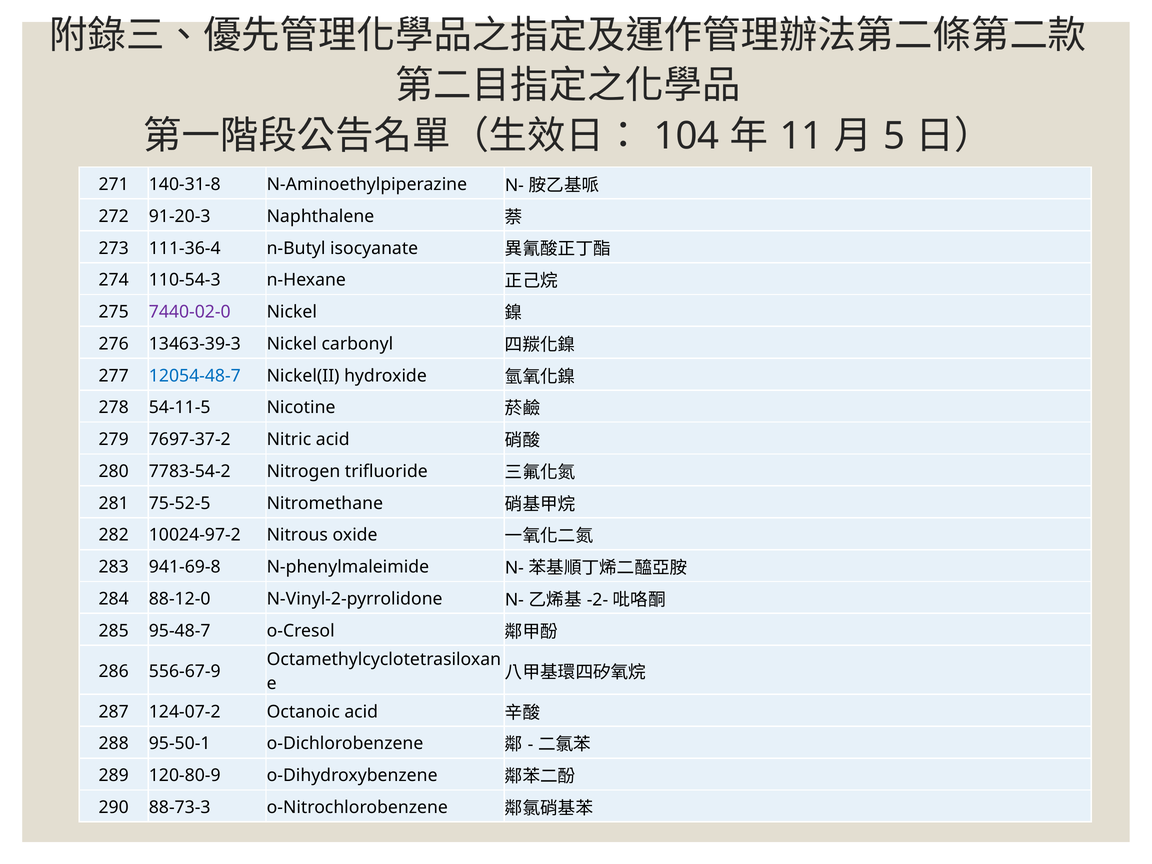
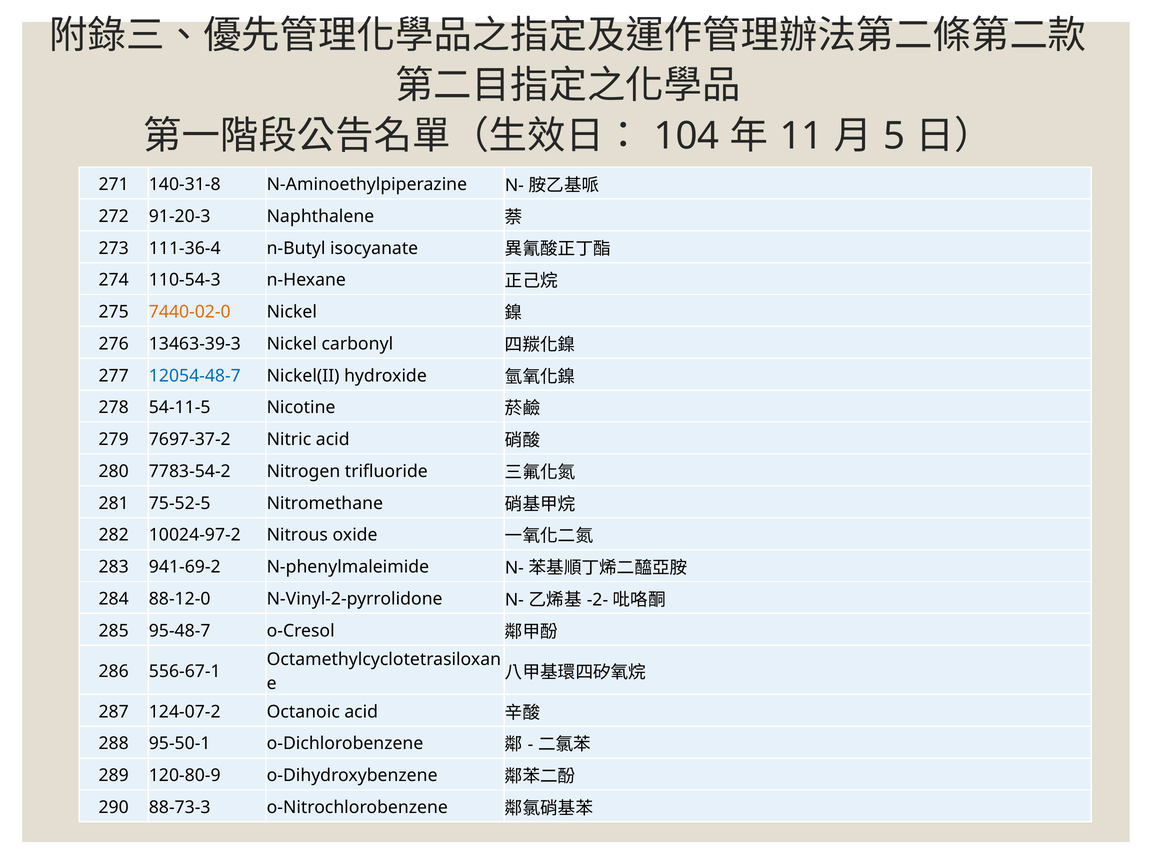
7440-02-0 colour: purple -> orange
941-69-8: 941-69-8 -> 941-69-2
556-67-9: 556-67-9 -> 556-67-1
